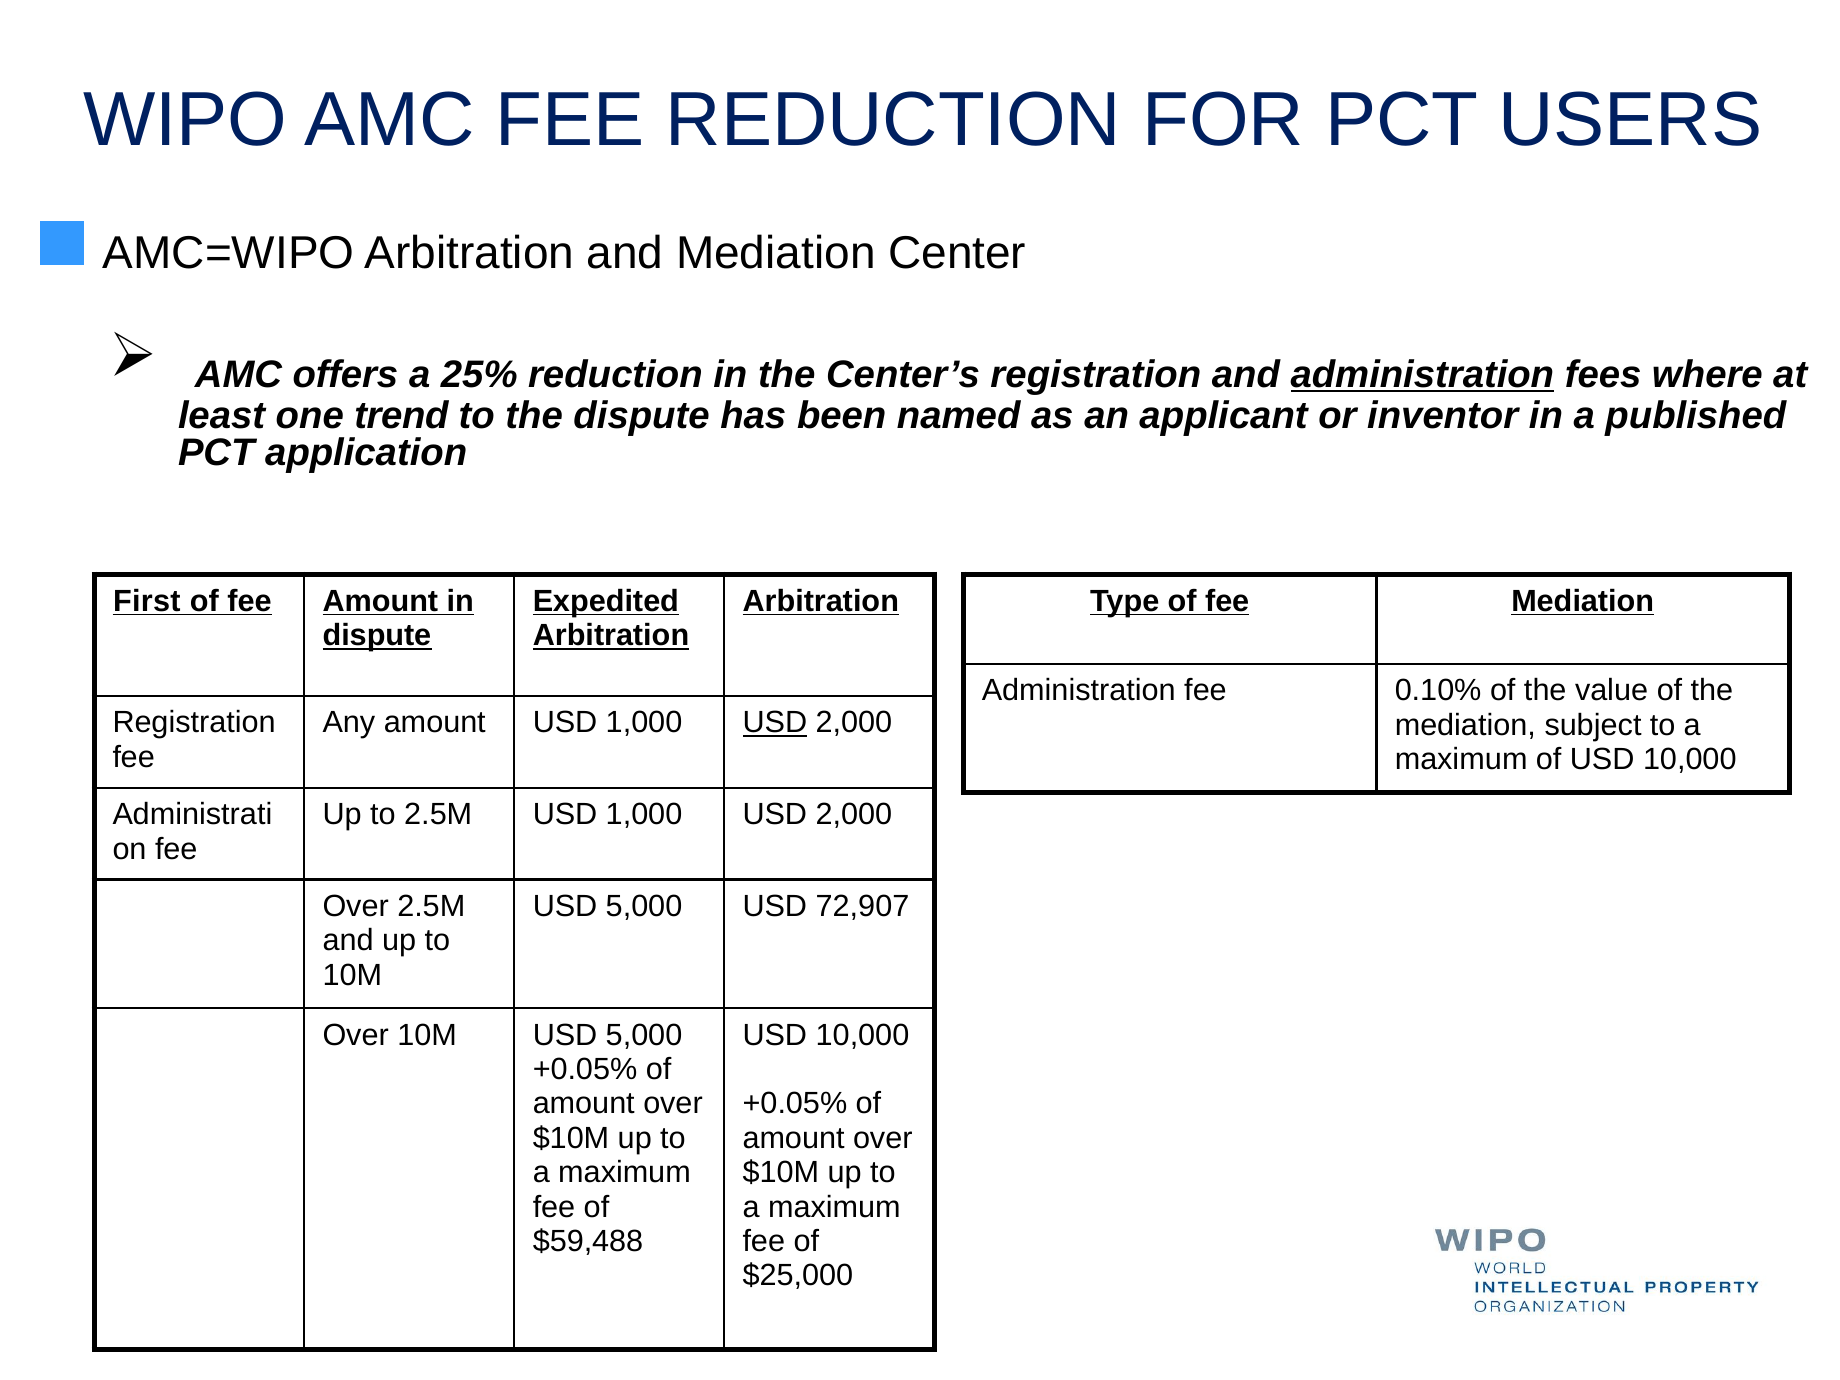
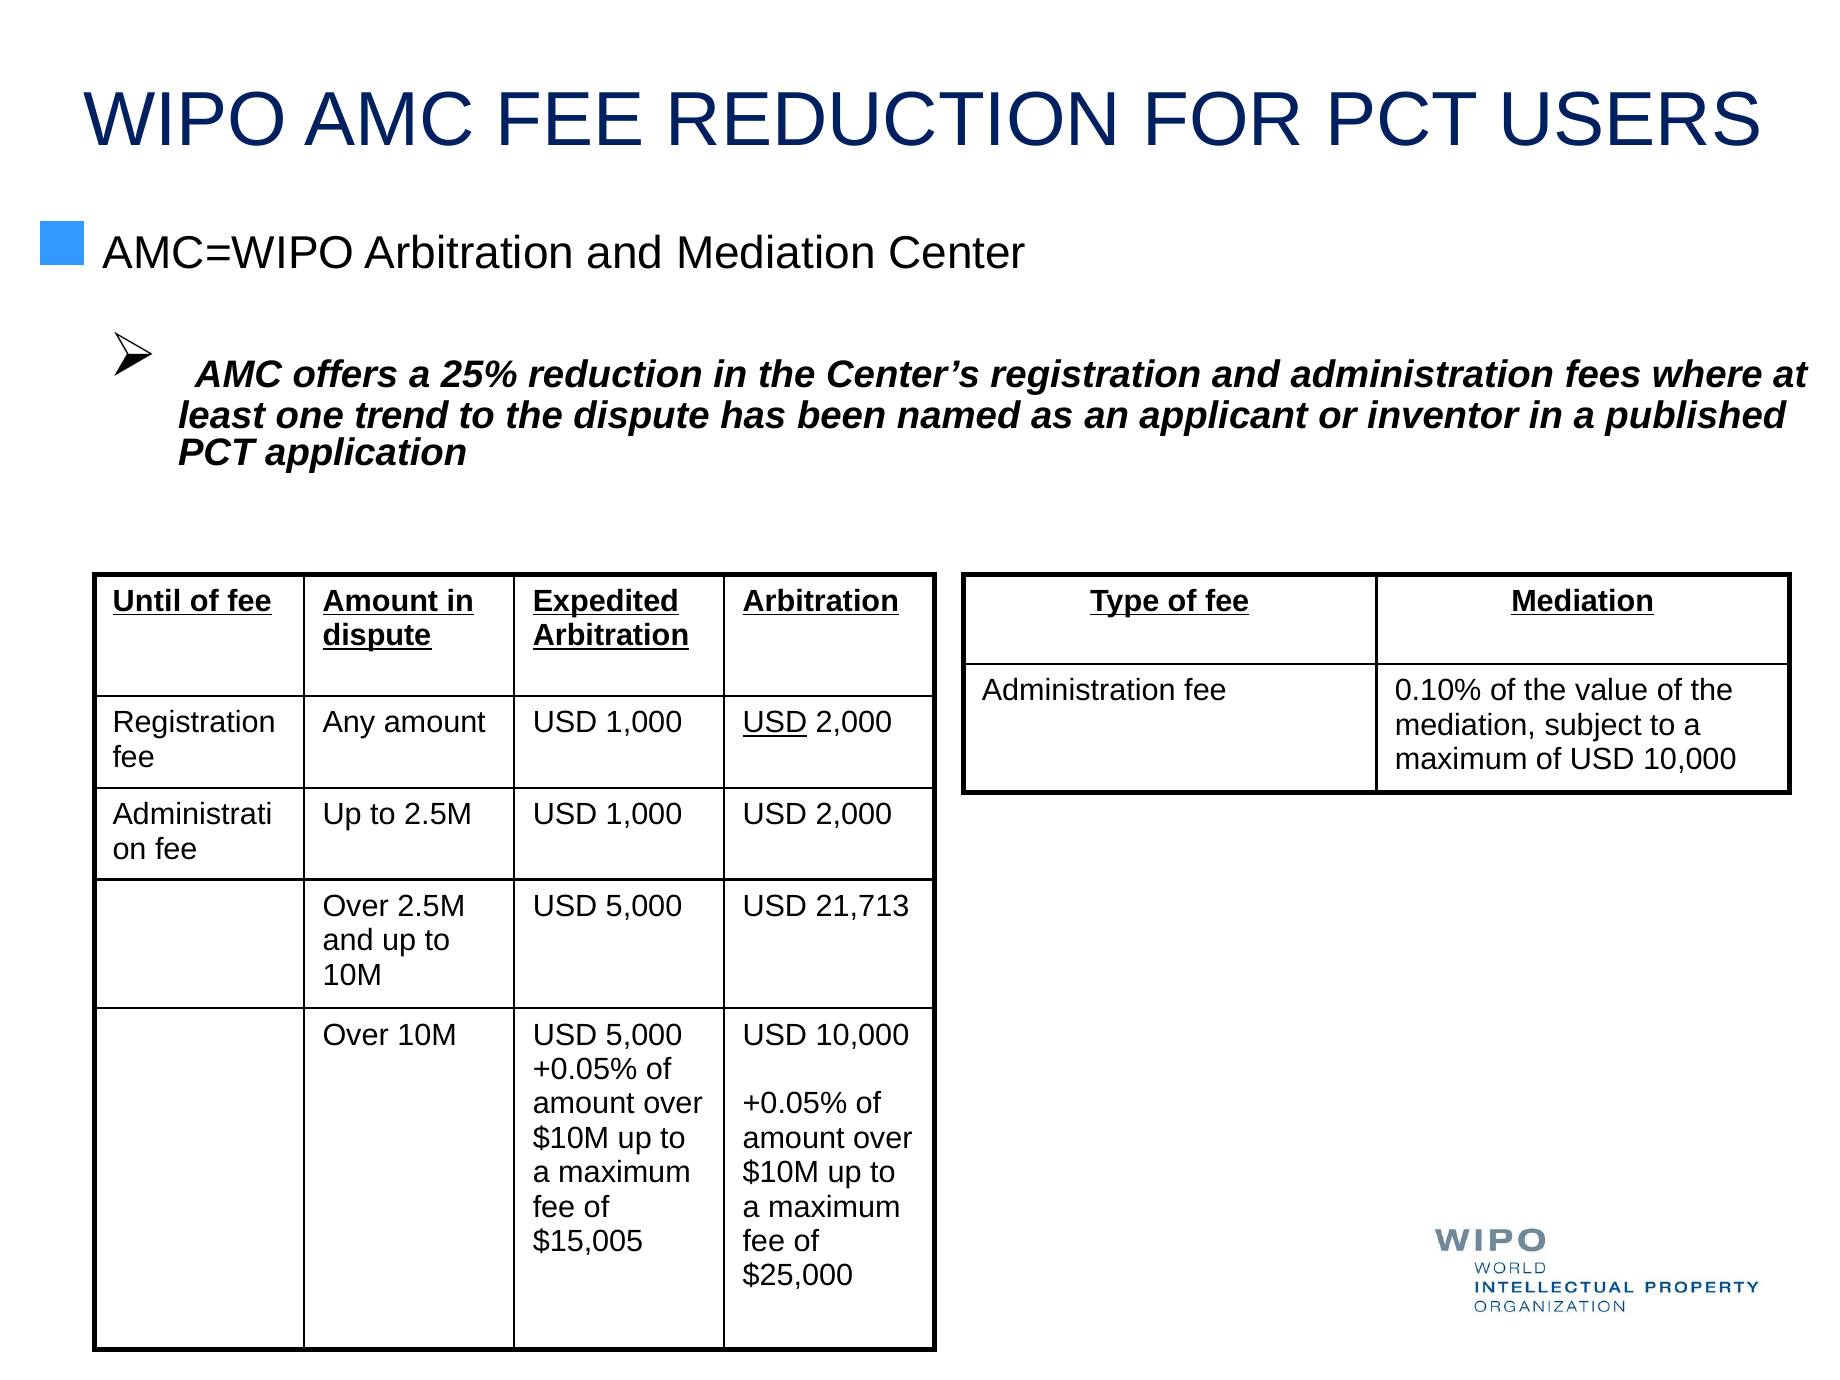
administration at (1422, 375) underline: present -> none
First: First -> Until
72,907: 72,907 -> 21,713
$59,488: $59,488 -> $15,005
